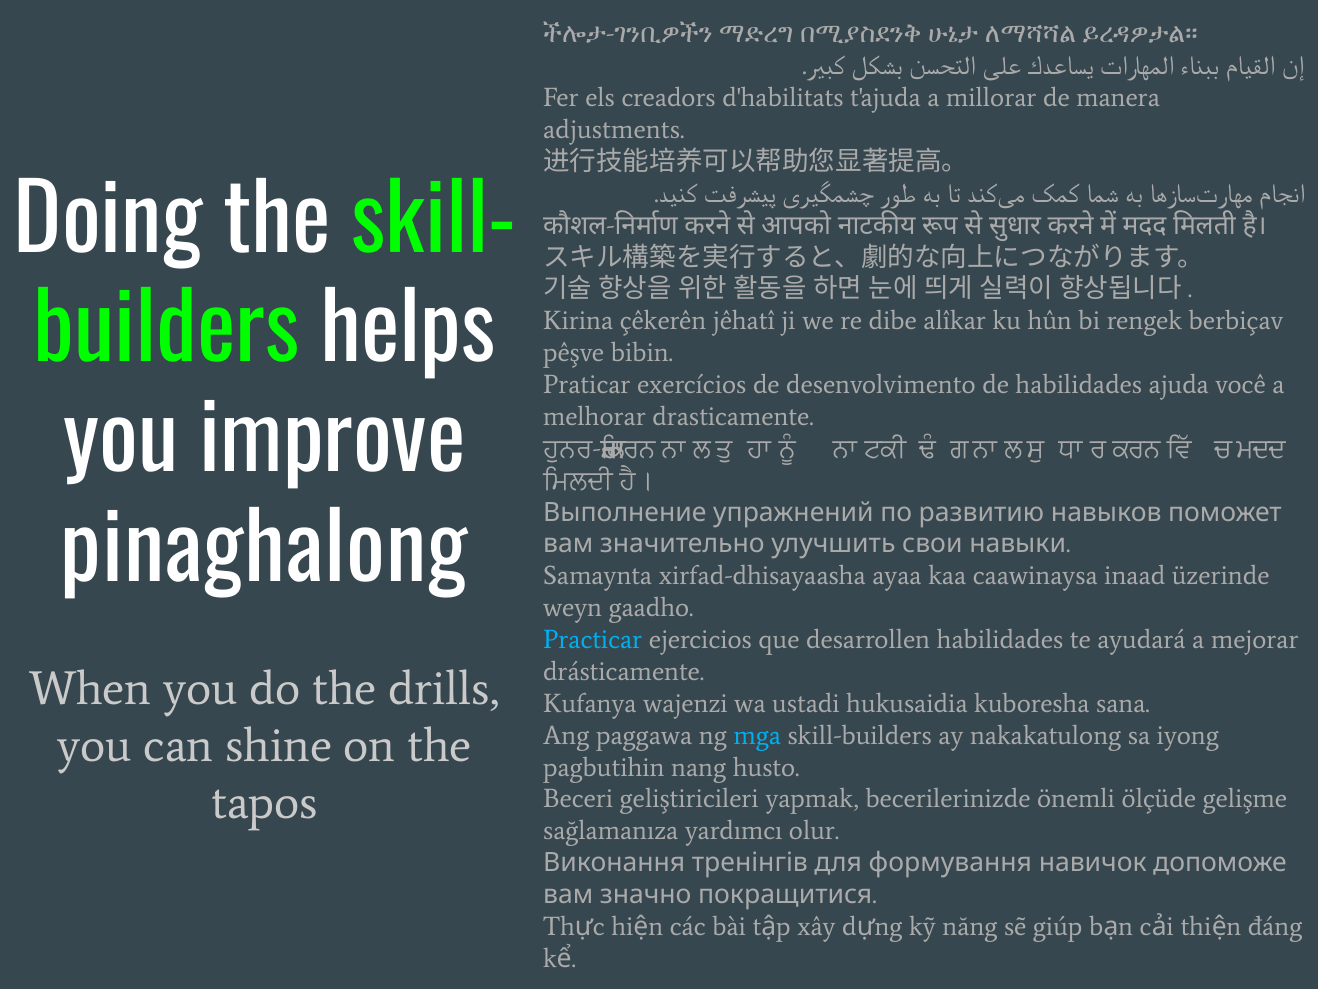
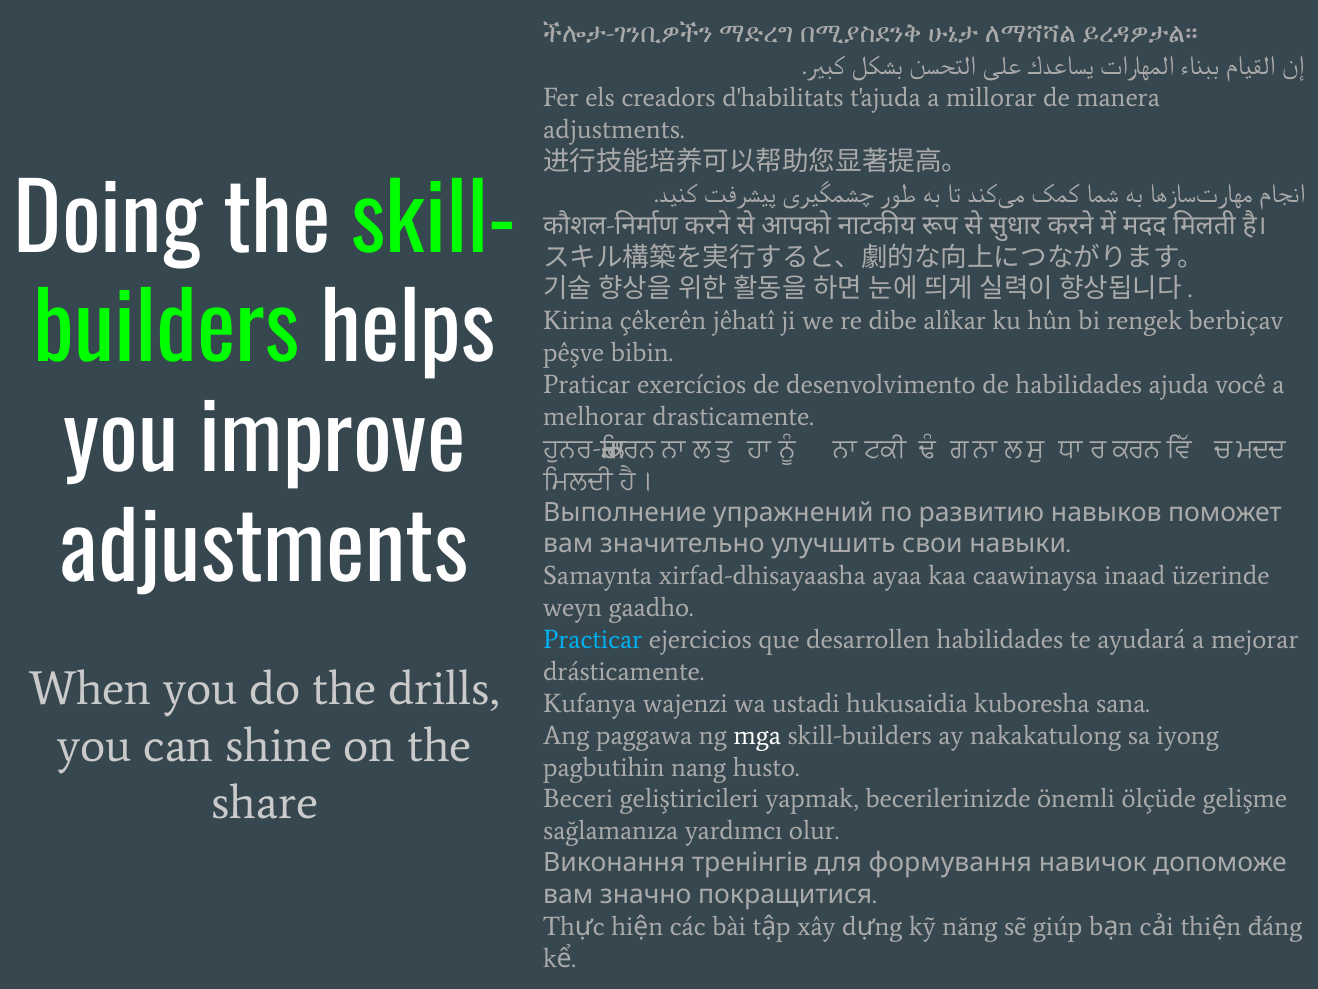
pinaghalong at (264, 551): pinaghalong -> adjustments
mga colour: light blue -> white
tapos: tapos -> share
